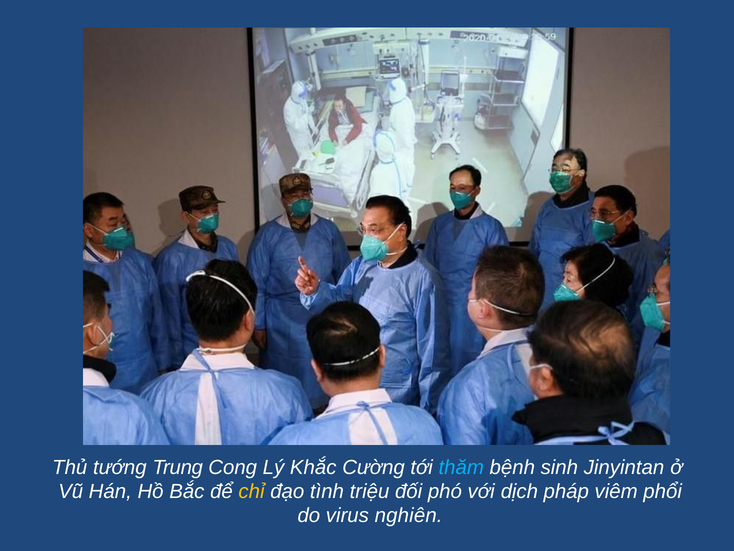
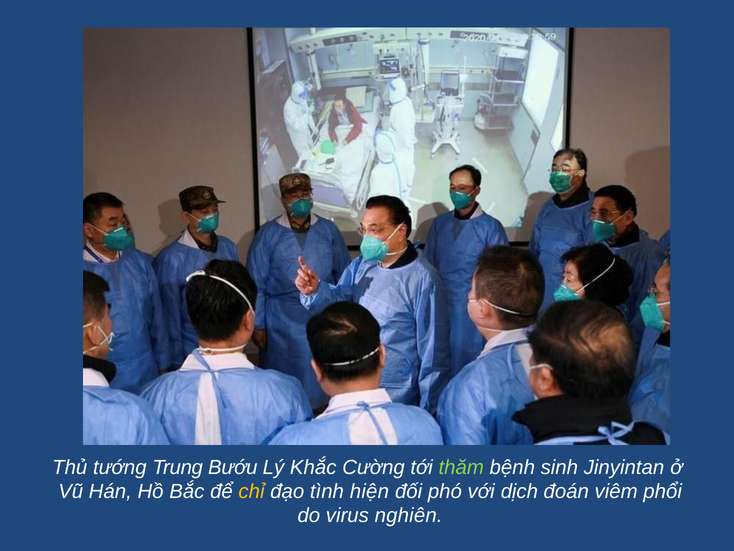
Cong: Cong -> Bướu
thăm colour: light blue -> light green
triệu: triệu -> hiện
pháp: pháp -> đoán
